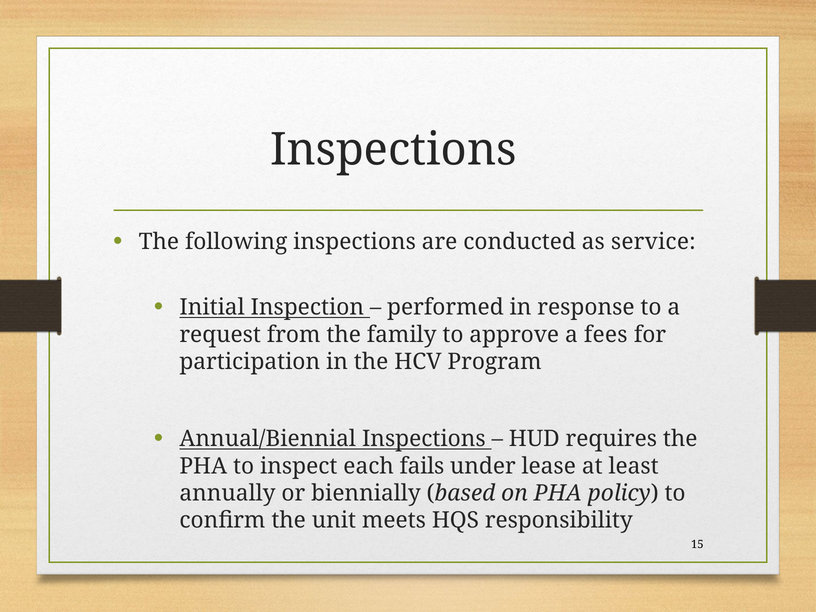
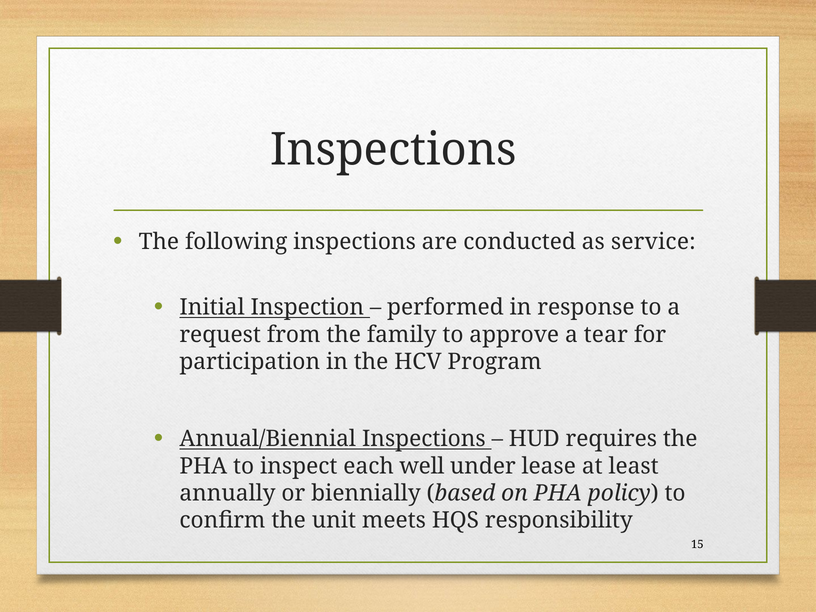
fees: fees -> tear
fails: fails -> well
